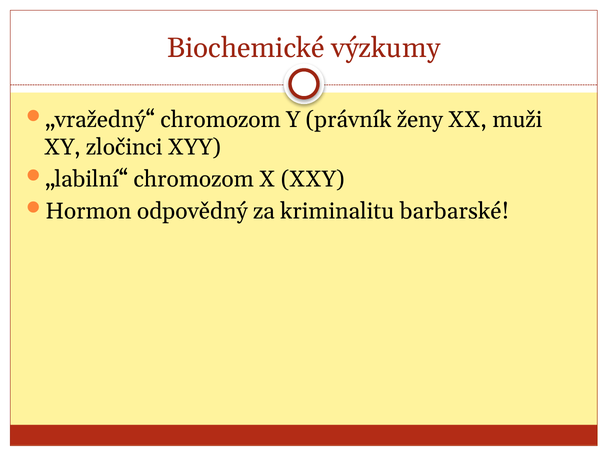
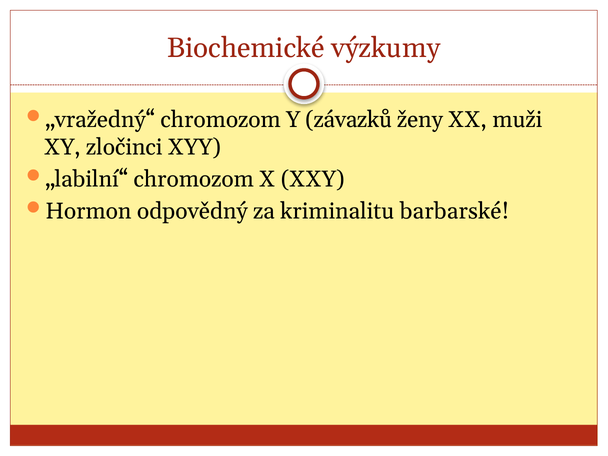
právník: právník -> závazků
